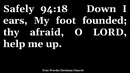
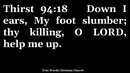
Safely: Safely -> Thirst
founded: founded -> slumber
afraid: afraid -> killing
